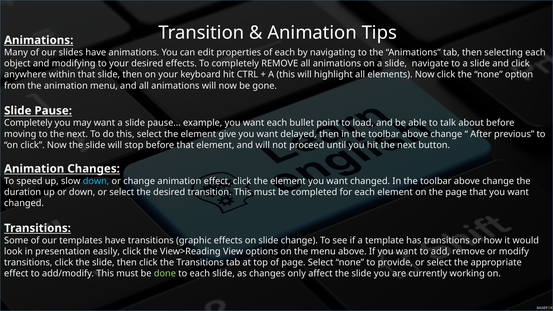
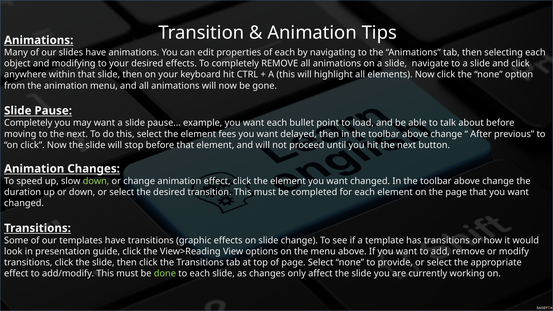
give: give -> fees
down at (96, 181) colour: light blue -> light green
easily: easily -> guide
